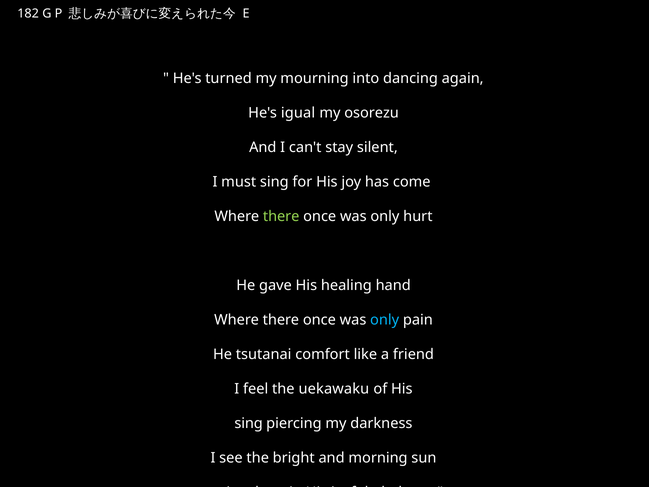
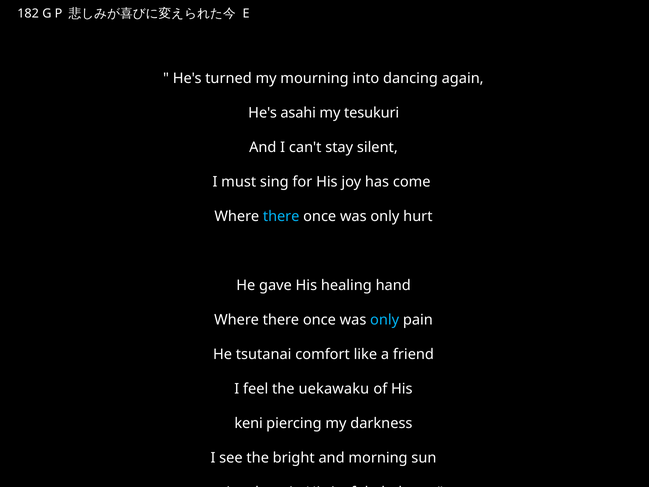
igual: igual -> asahi
osorezu: osorezu -> tesukuri
there at (281, 216) colour: light green -> light blue
sing at (249, 423): sing -> keni
